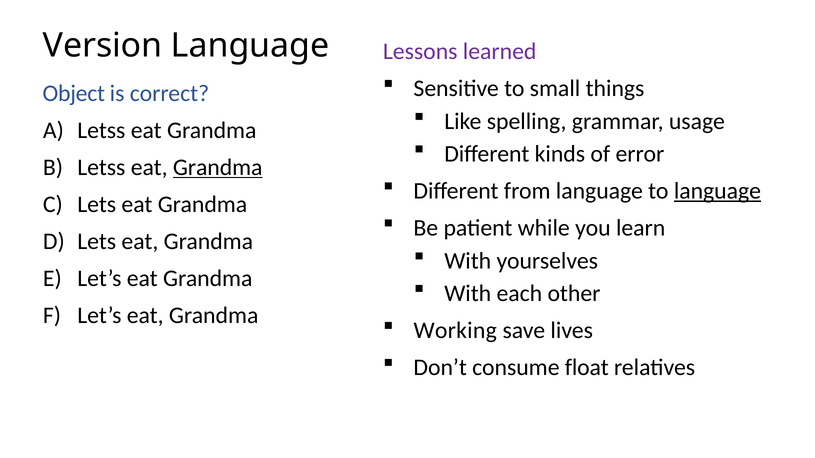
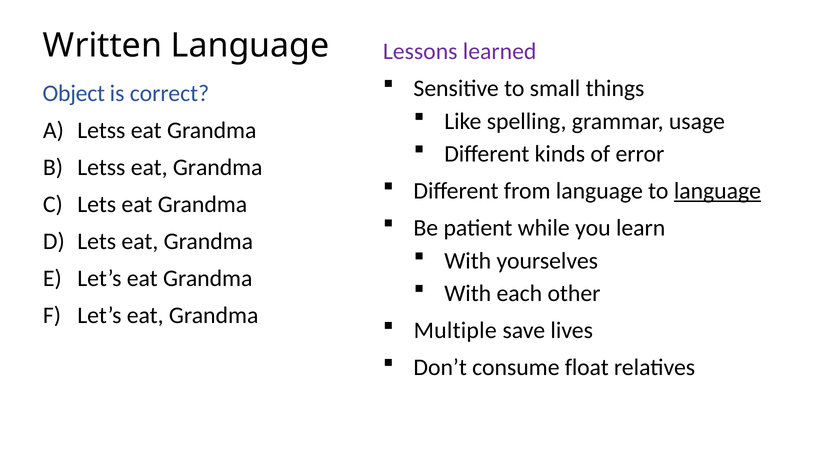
Version: Version -> Written
Grandma at (218, 167) underline: present -> none
Working: Working -> Multiple
